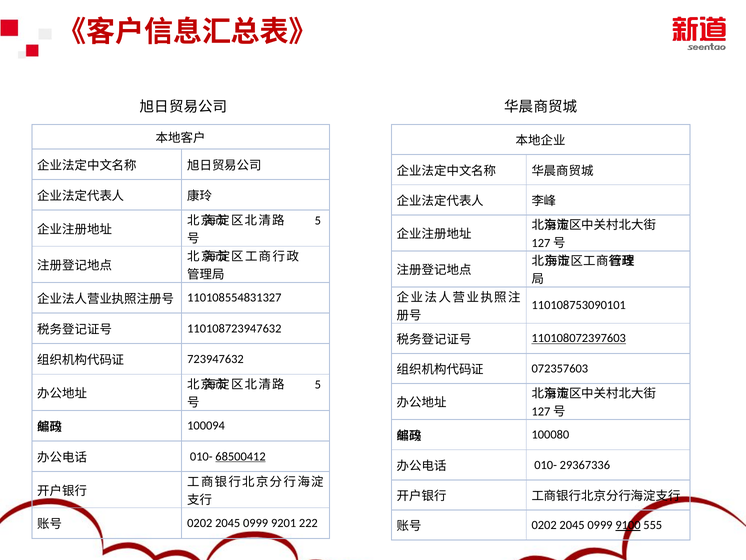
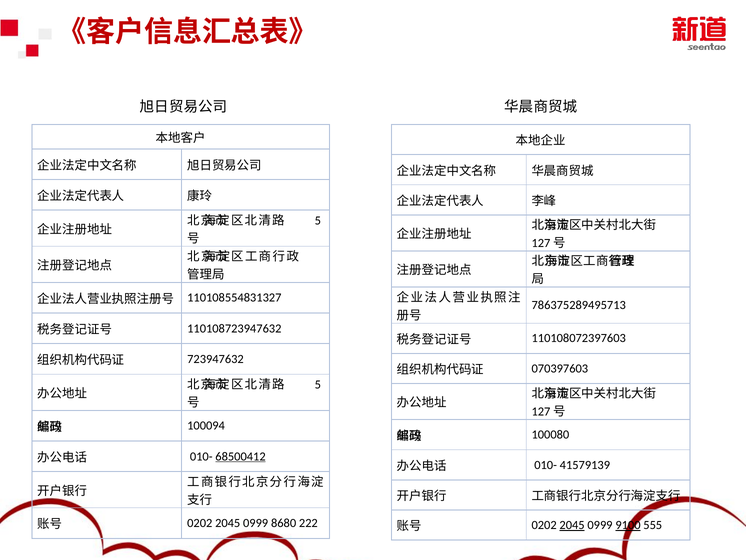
110108753090101: 110108753090101 -> 786375289495713
110108072397603 underline: present -> none
072357603: 072357603 -> 070397603
29367336: 29367336 -> 41579139
9201: 9201 -> 8680
2045 at (572, 525) underline: none -> present
